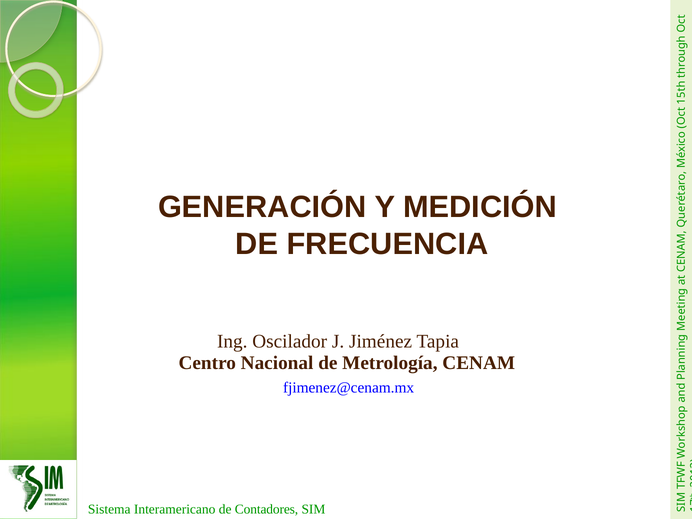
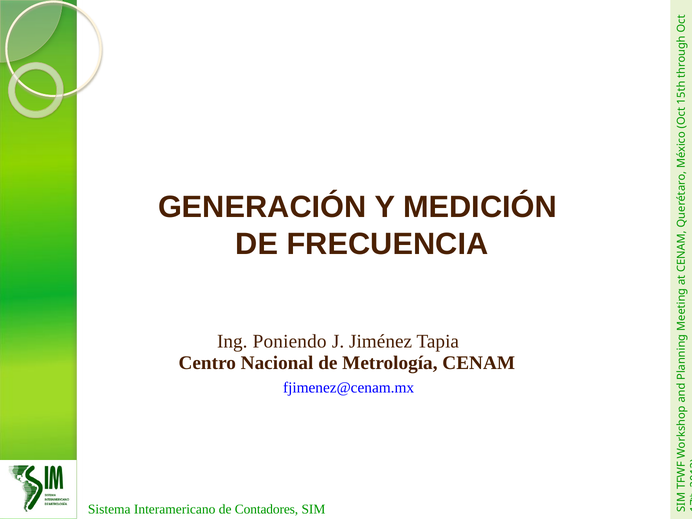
Oscilador: Oscilador -> Poniendo
